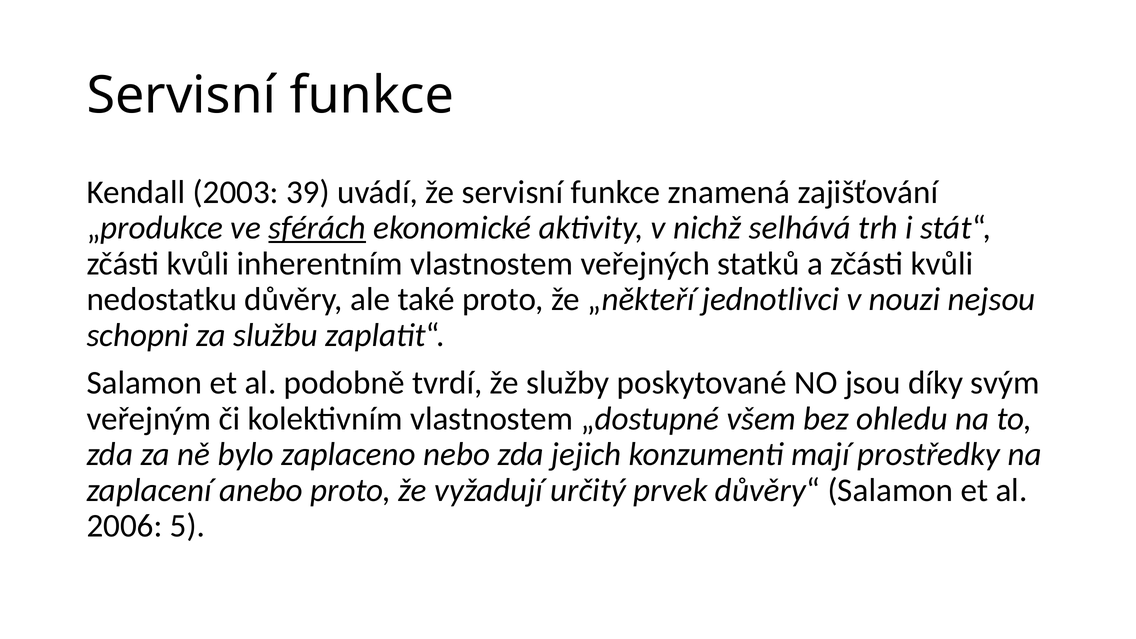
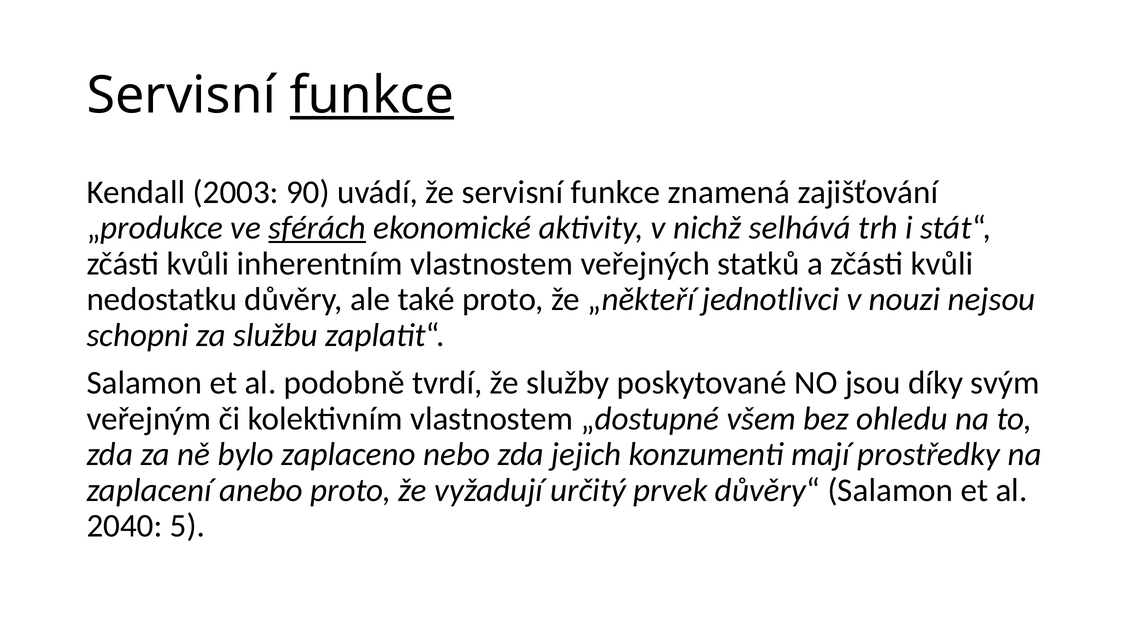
funkce at (372, 95) underline: none -> present
39: 39 -> 90
2006: 2006 -> 2040
